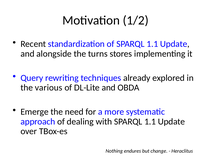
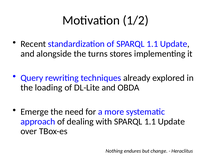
various: various -> loading
